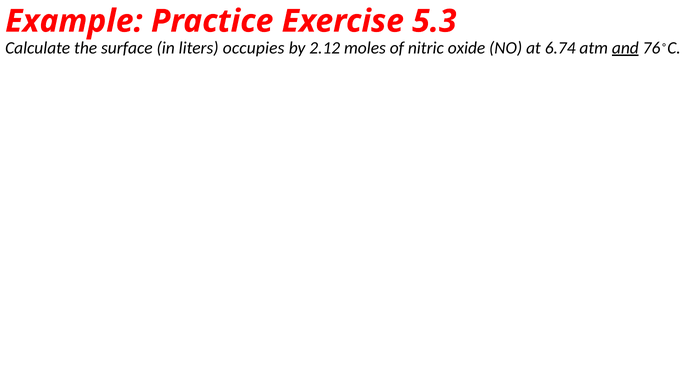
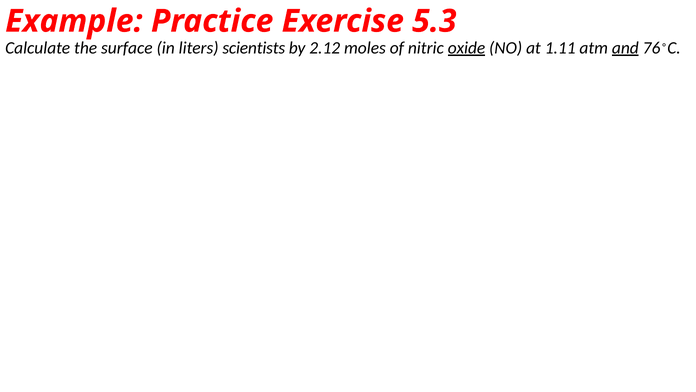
occupies: occupies -> scientists
oxide underline: none -> present
6.74: 6.74 -> 1.11
